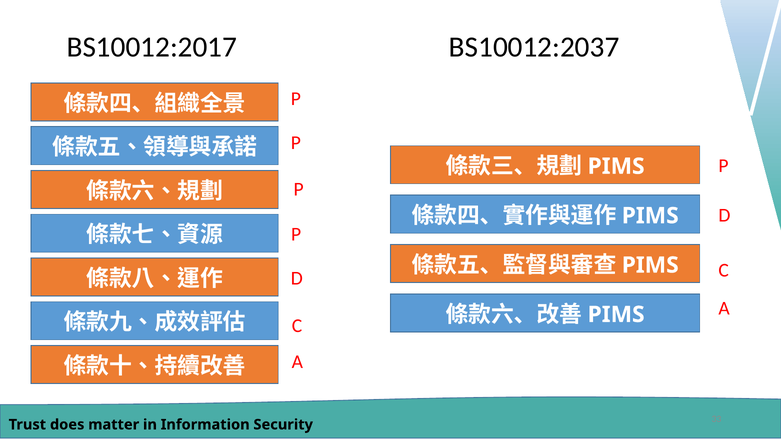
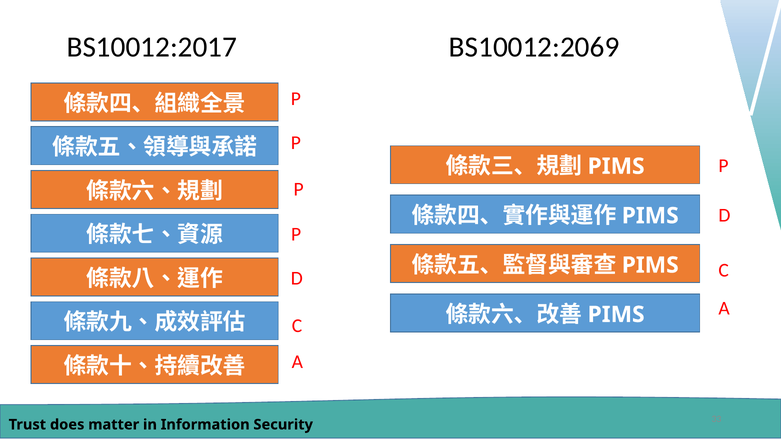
BS10012:2037: BS10012:2037 -> BS10012:2069
